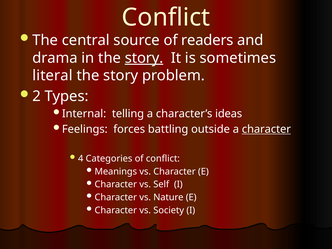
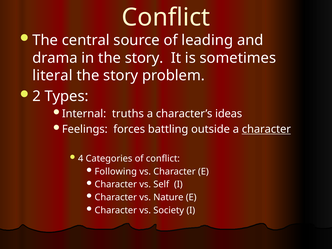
readers: readers -> leading
story at (144, 58) underline: present -> none
telling: telling -> truths
Meanings: Meanings -> Following
